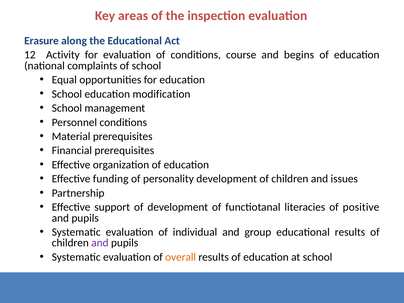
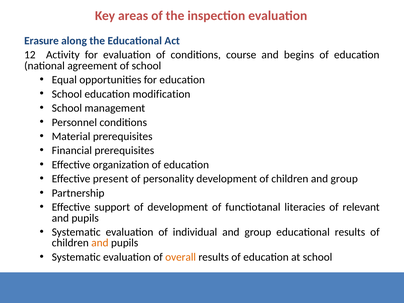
complaints: complaints -> agreement
funding: funding -> present
children and issues: issues -> group
positive: positive -> relevant
and at (100, 243) colour: purple -> orange
